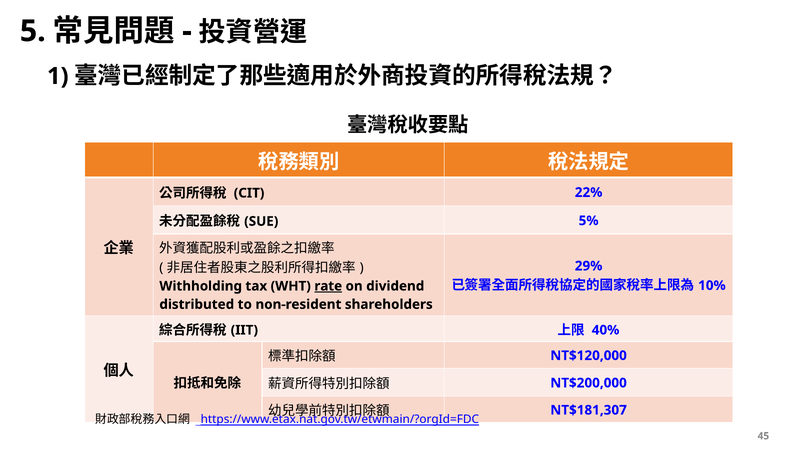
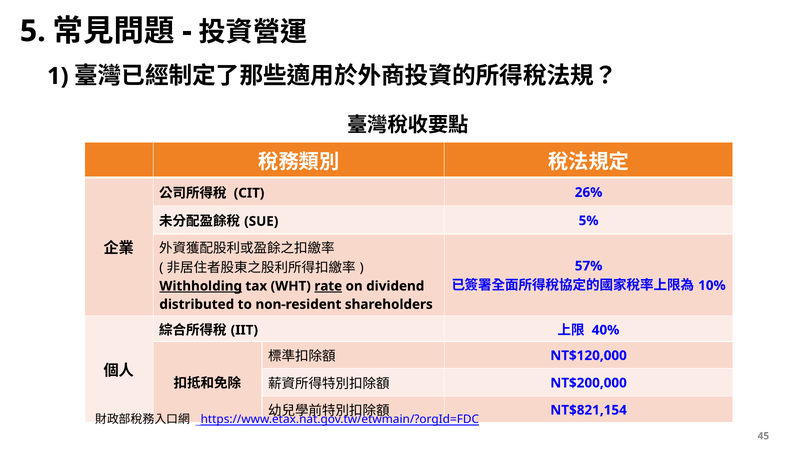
22%: 22% -> 26%
29%: 29% -> 57%
Withholding underline: none -> present
NT$181,307: NT$181,307 -> NT$821,154
